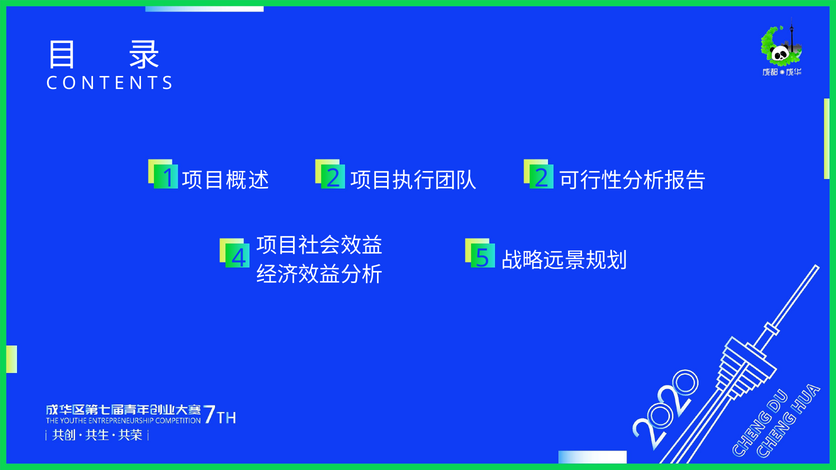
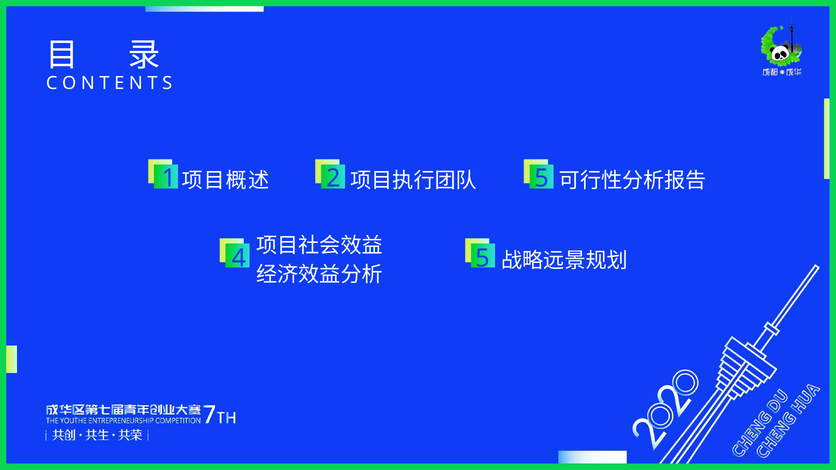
2 2: 2 -> 5
